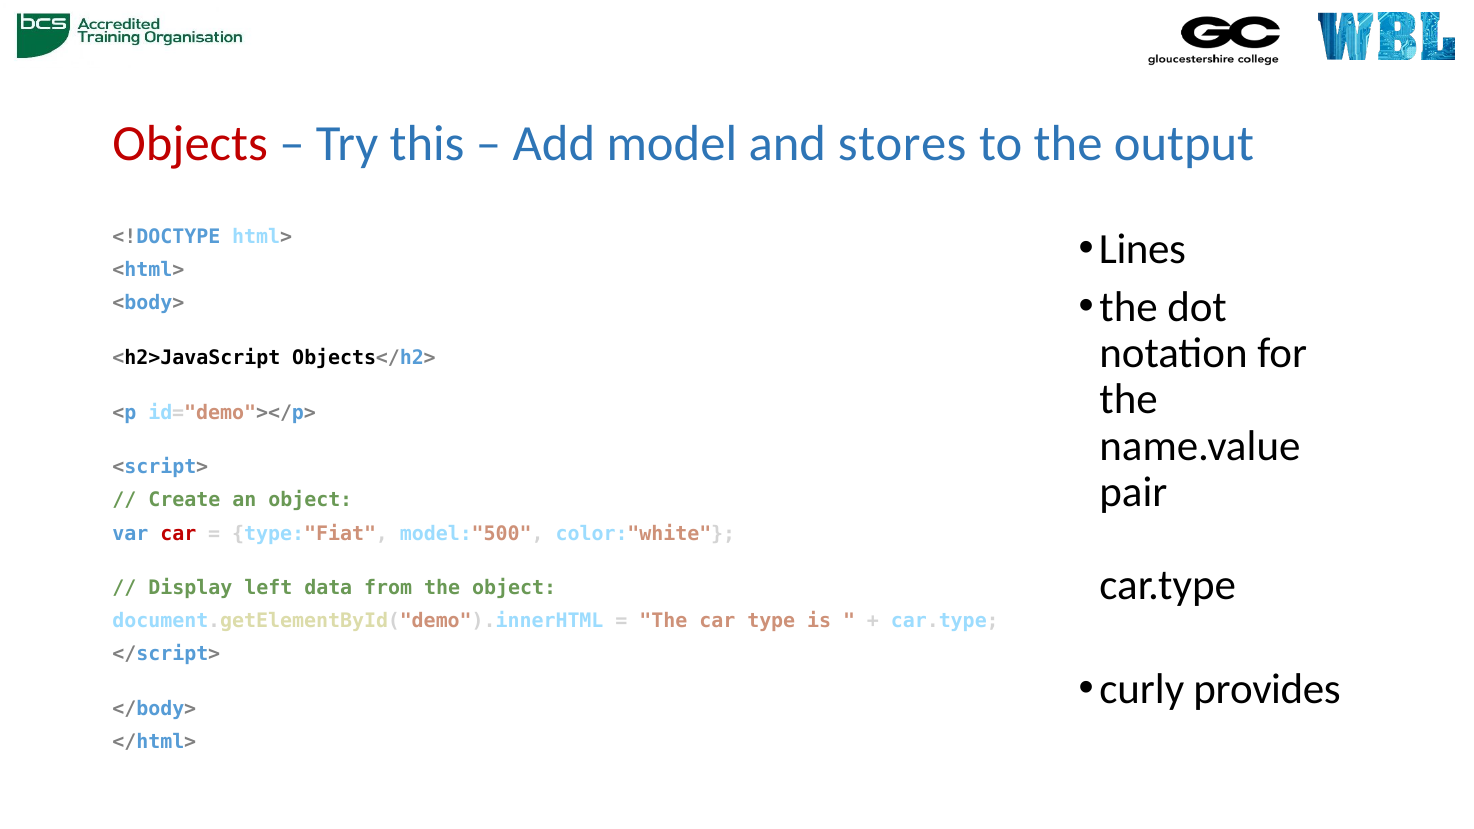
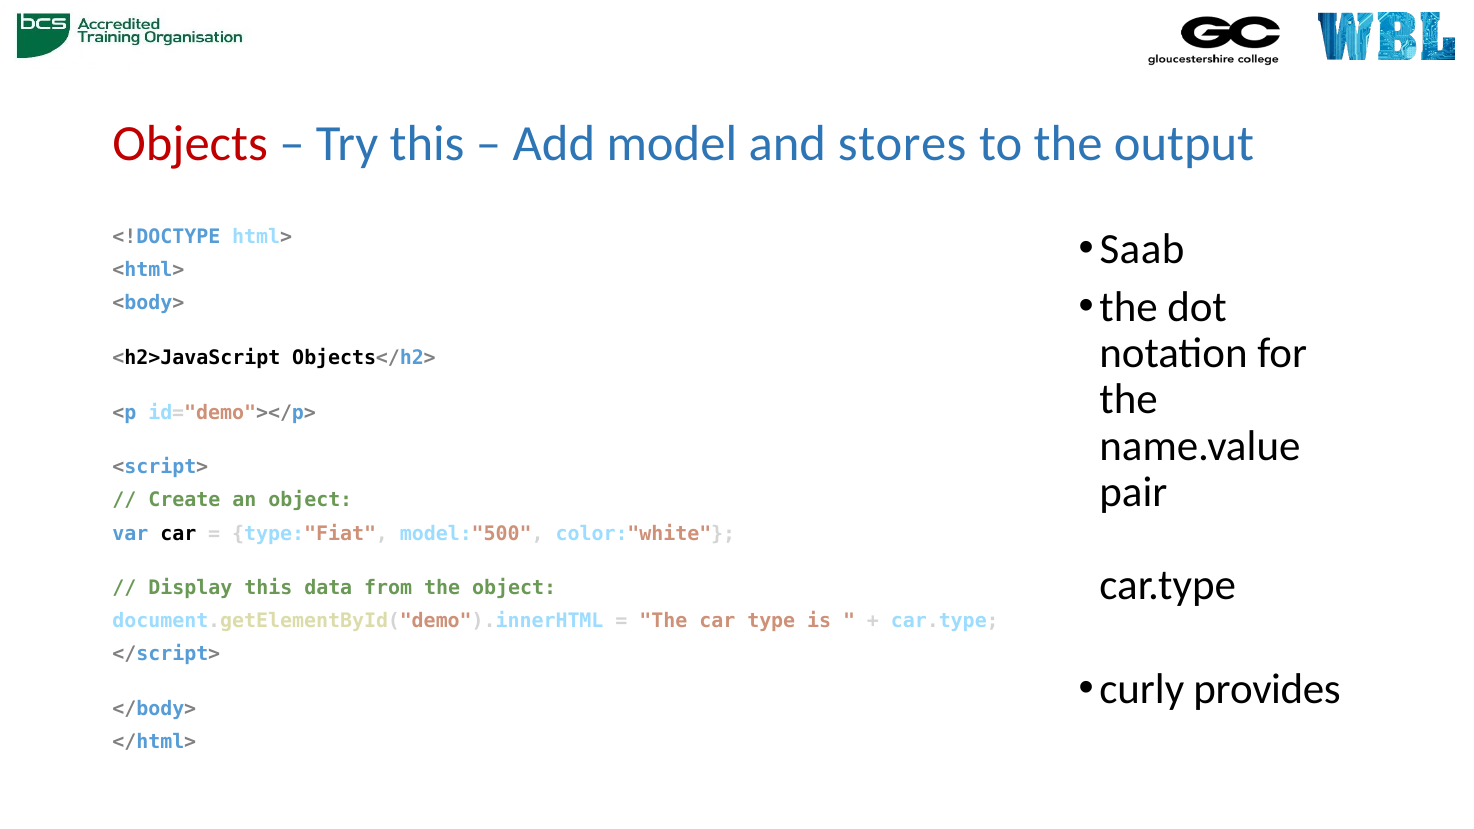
Lines: Lines -> Saab
car at (178, 534) colour: red -> black
Display left: left -> this
